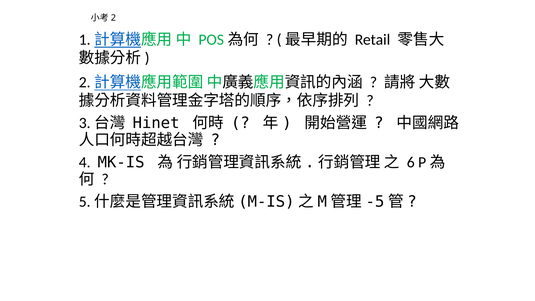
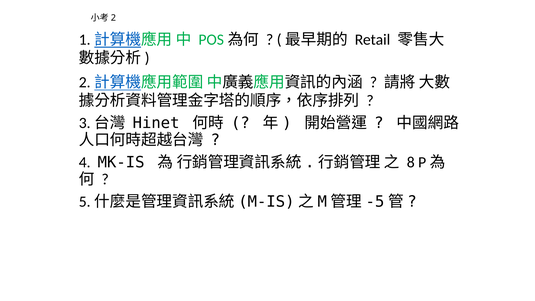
6: 6 -> 8
